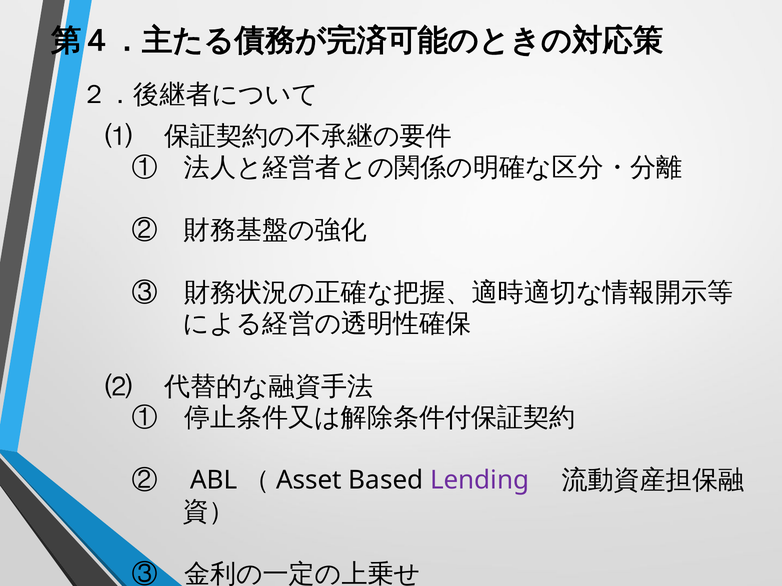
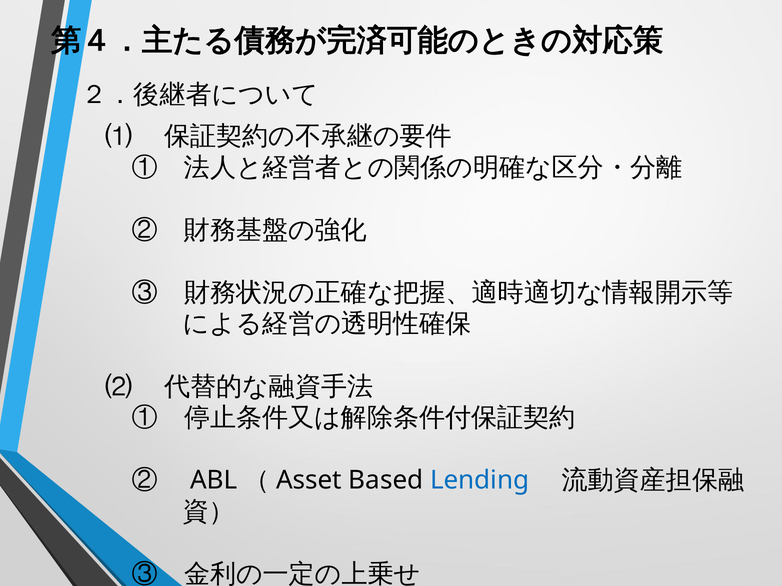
Lending colour: purple -> blue
